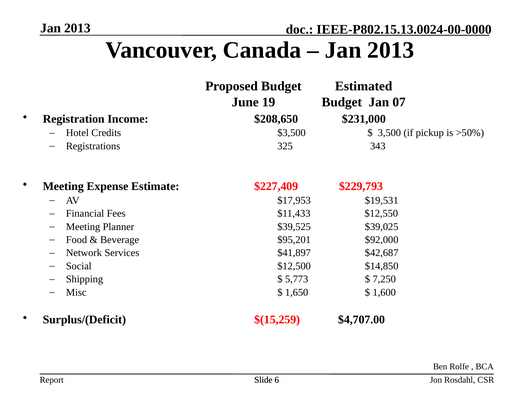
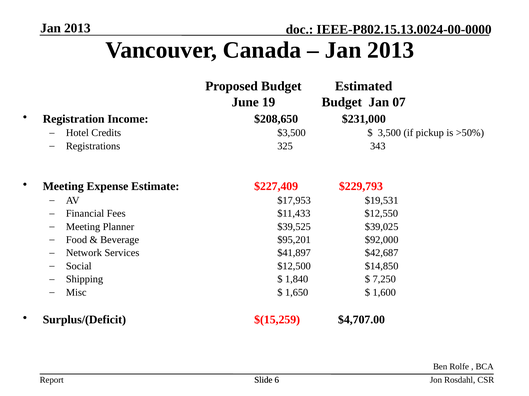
5,773: 5,773 -> 1,840
